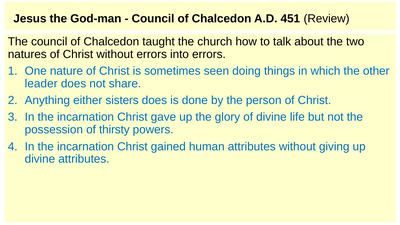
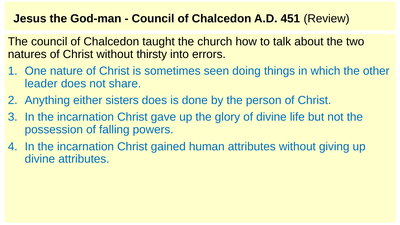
without errors: errors -> thirsty
thirsty: thirsty -> falling
